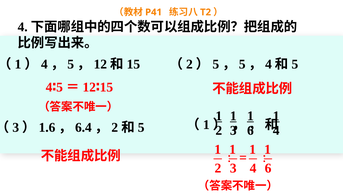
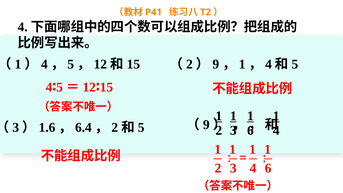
5 at (216, 64): 5 -> 9
5 at (242, 64): 5 -> 1
1 at (206, 125): 1 -> 9
